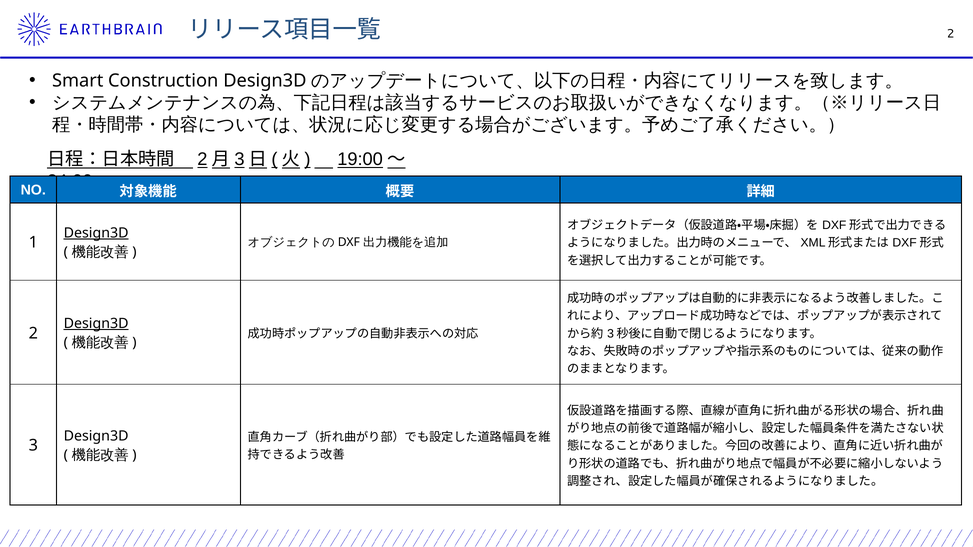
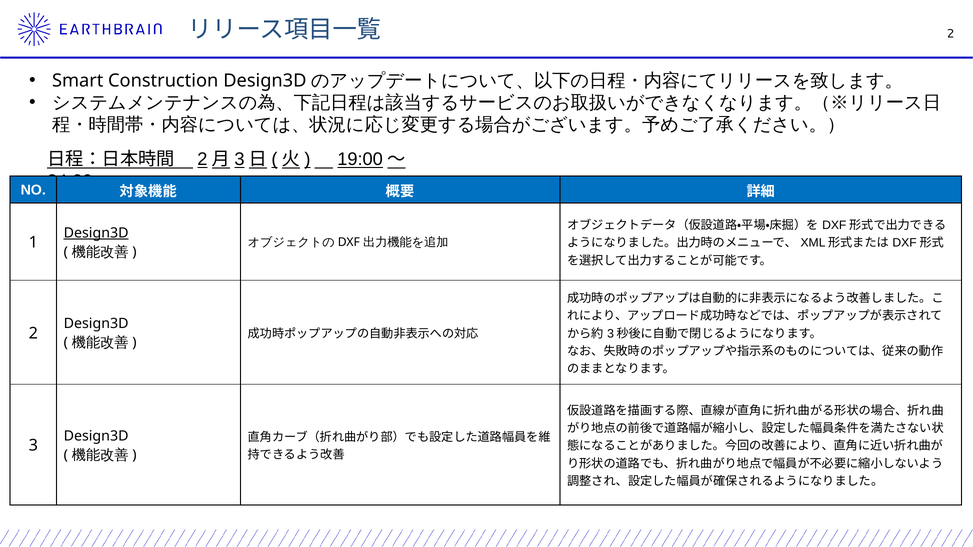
Design3D at (96, 324) underline: present -> none
